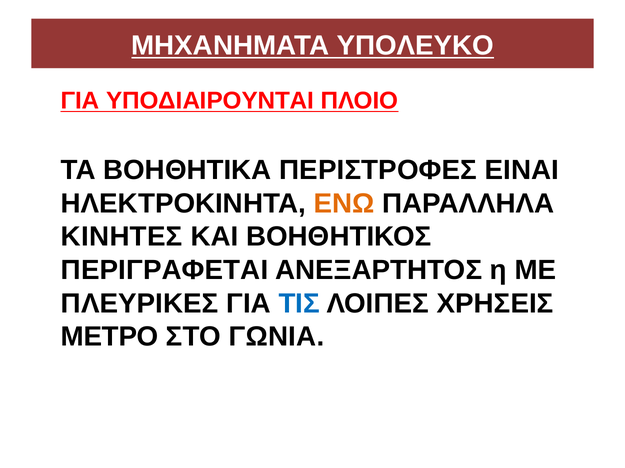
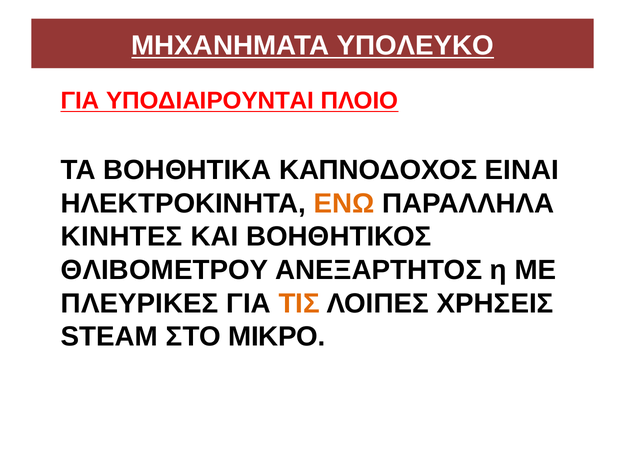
ΠΕΡΙΣΤΡΟΦΕΣ: ΠΕΡΙΣΤΡΟΦΕΣ -> ΚΑΠΝΟΔΟΧΟΣ
ΠΕΡΙΓΡΑΦΕΤΑΙ: ΠΕΡΙΓΡΑΦΕΤΑΙ -> ΘΛΙΒΟΜΕΤΡΟΥ
ΤΙΣ colour: blue -> orange
ΜΕΤΡΟ: ΜΕΤΡΟ -> STEAM
ΓΩΝΙΑ: ΓΩΝΙΑ -> ΜΙΚΡΟ
